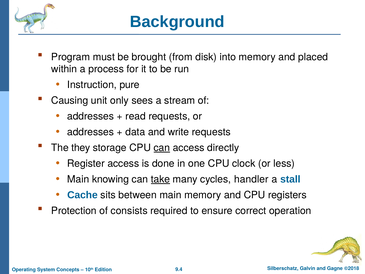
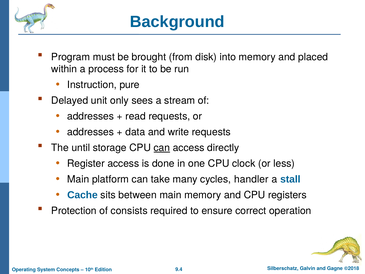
Causing: Causing -> Delayed
they: they -> until
knowing: knowing -> platform
take underline: present -> none
